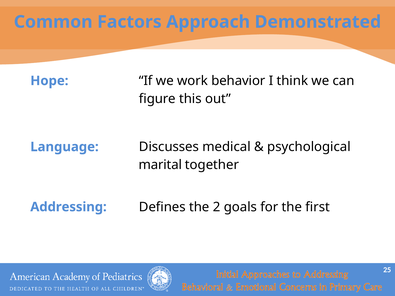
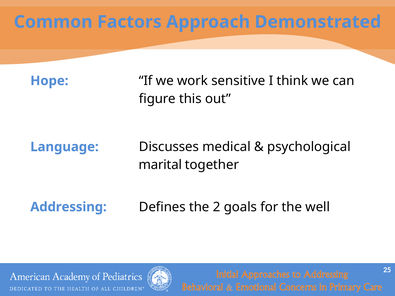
behavior: behavior -> sensitive
first: first -> well
